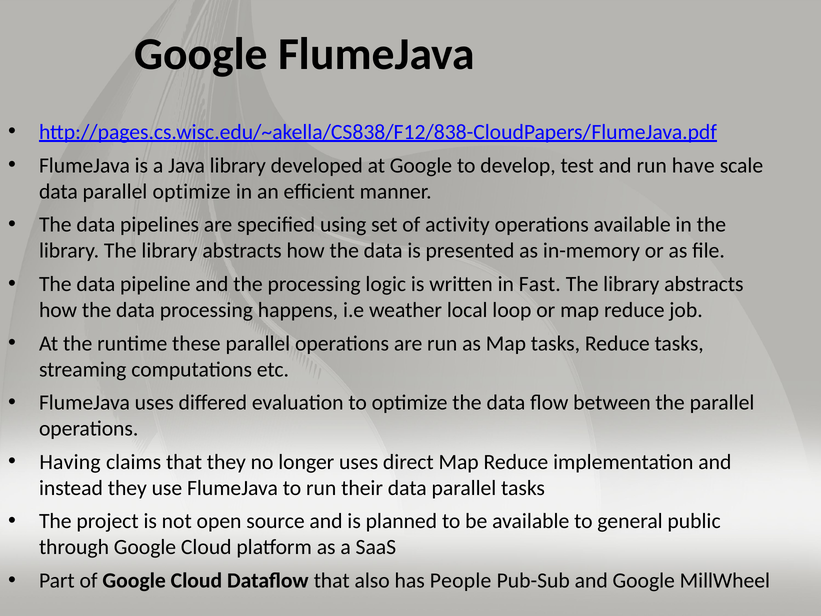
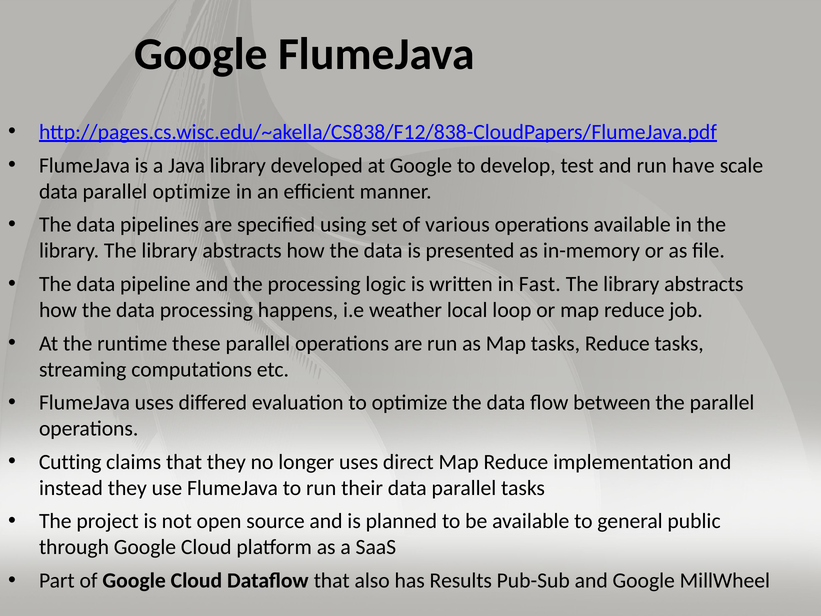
activity: activity -> various
Having: Having -> Cutting
People: People -> Results
